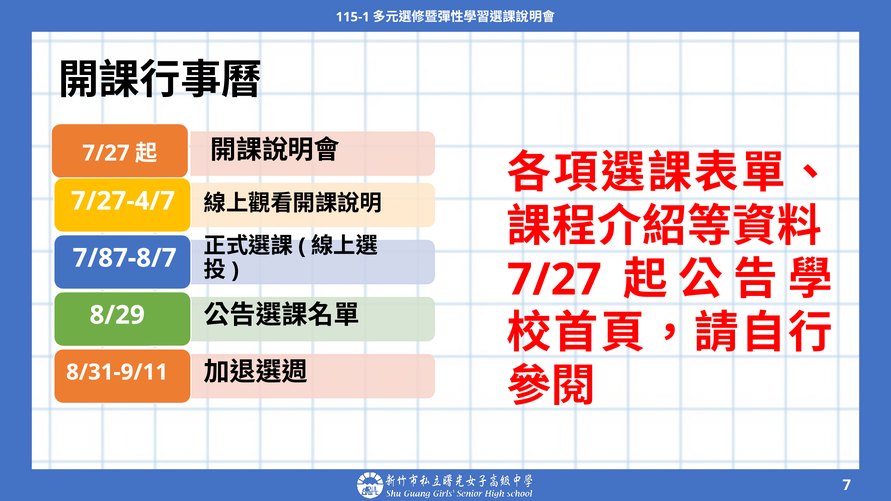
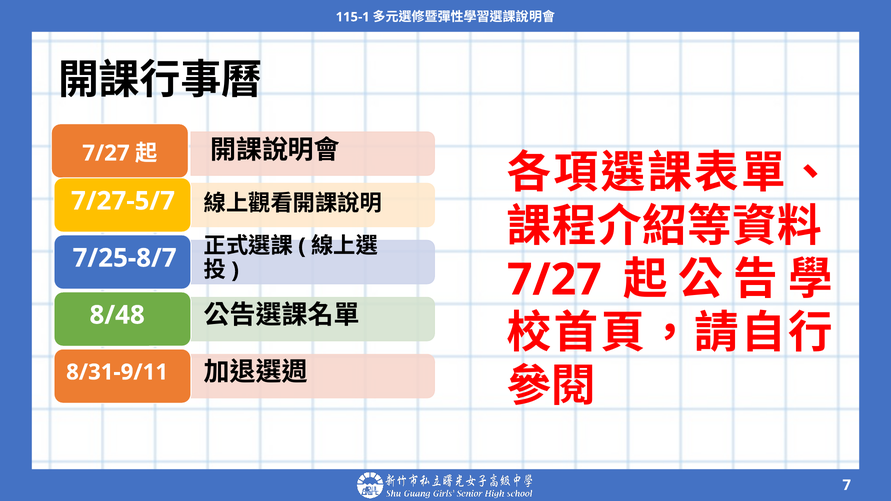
7/27-4/7: 7/27-4/7 -> 7/27-5/7
7/87-8/7: 7/87-8/7 -> 7/25-8/7
8/29: 8/29 -> 8/48
